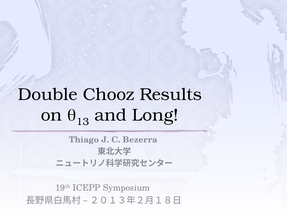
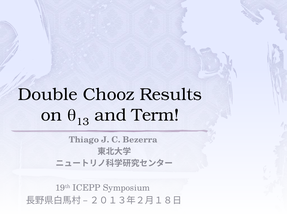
Long: Long -> Term
